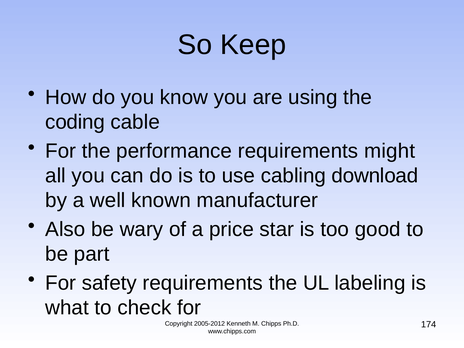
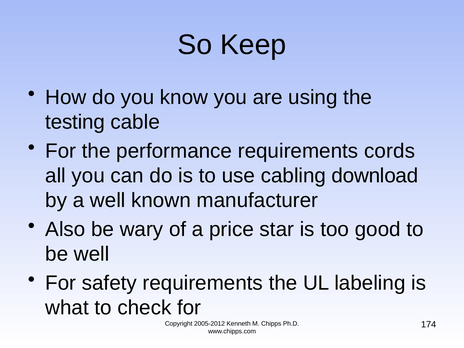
coding: coding -> testing
might: might -> cords
be part: part -> well
